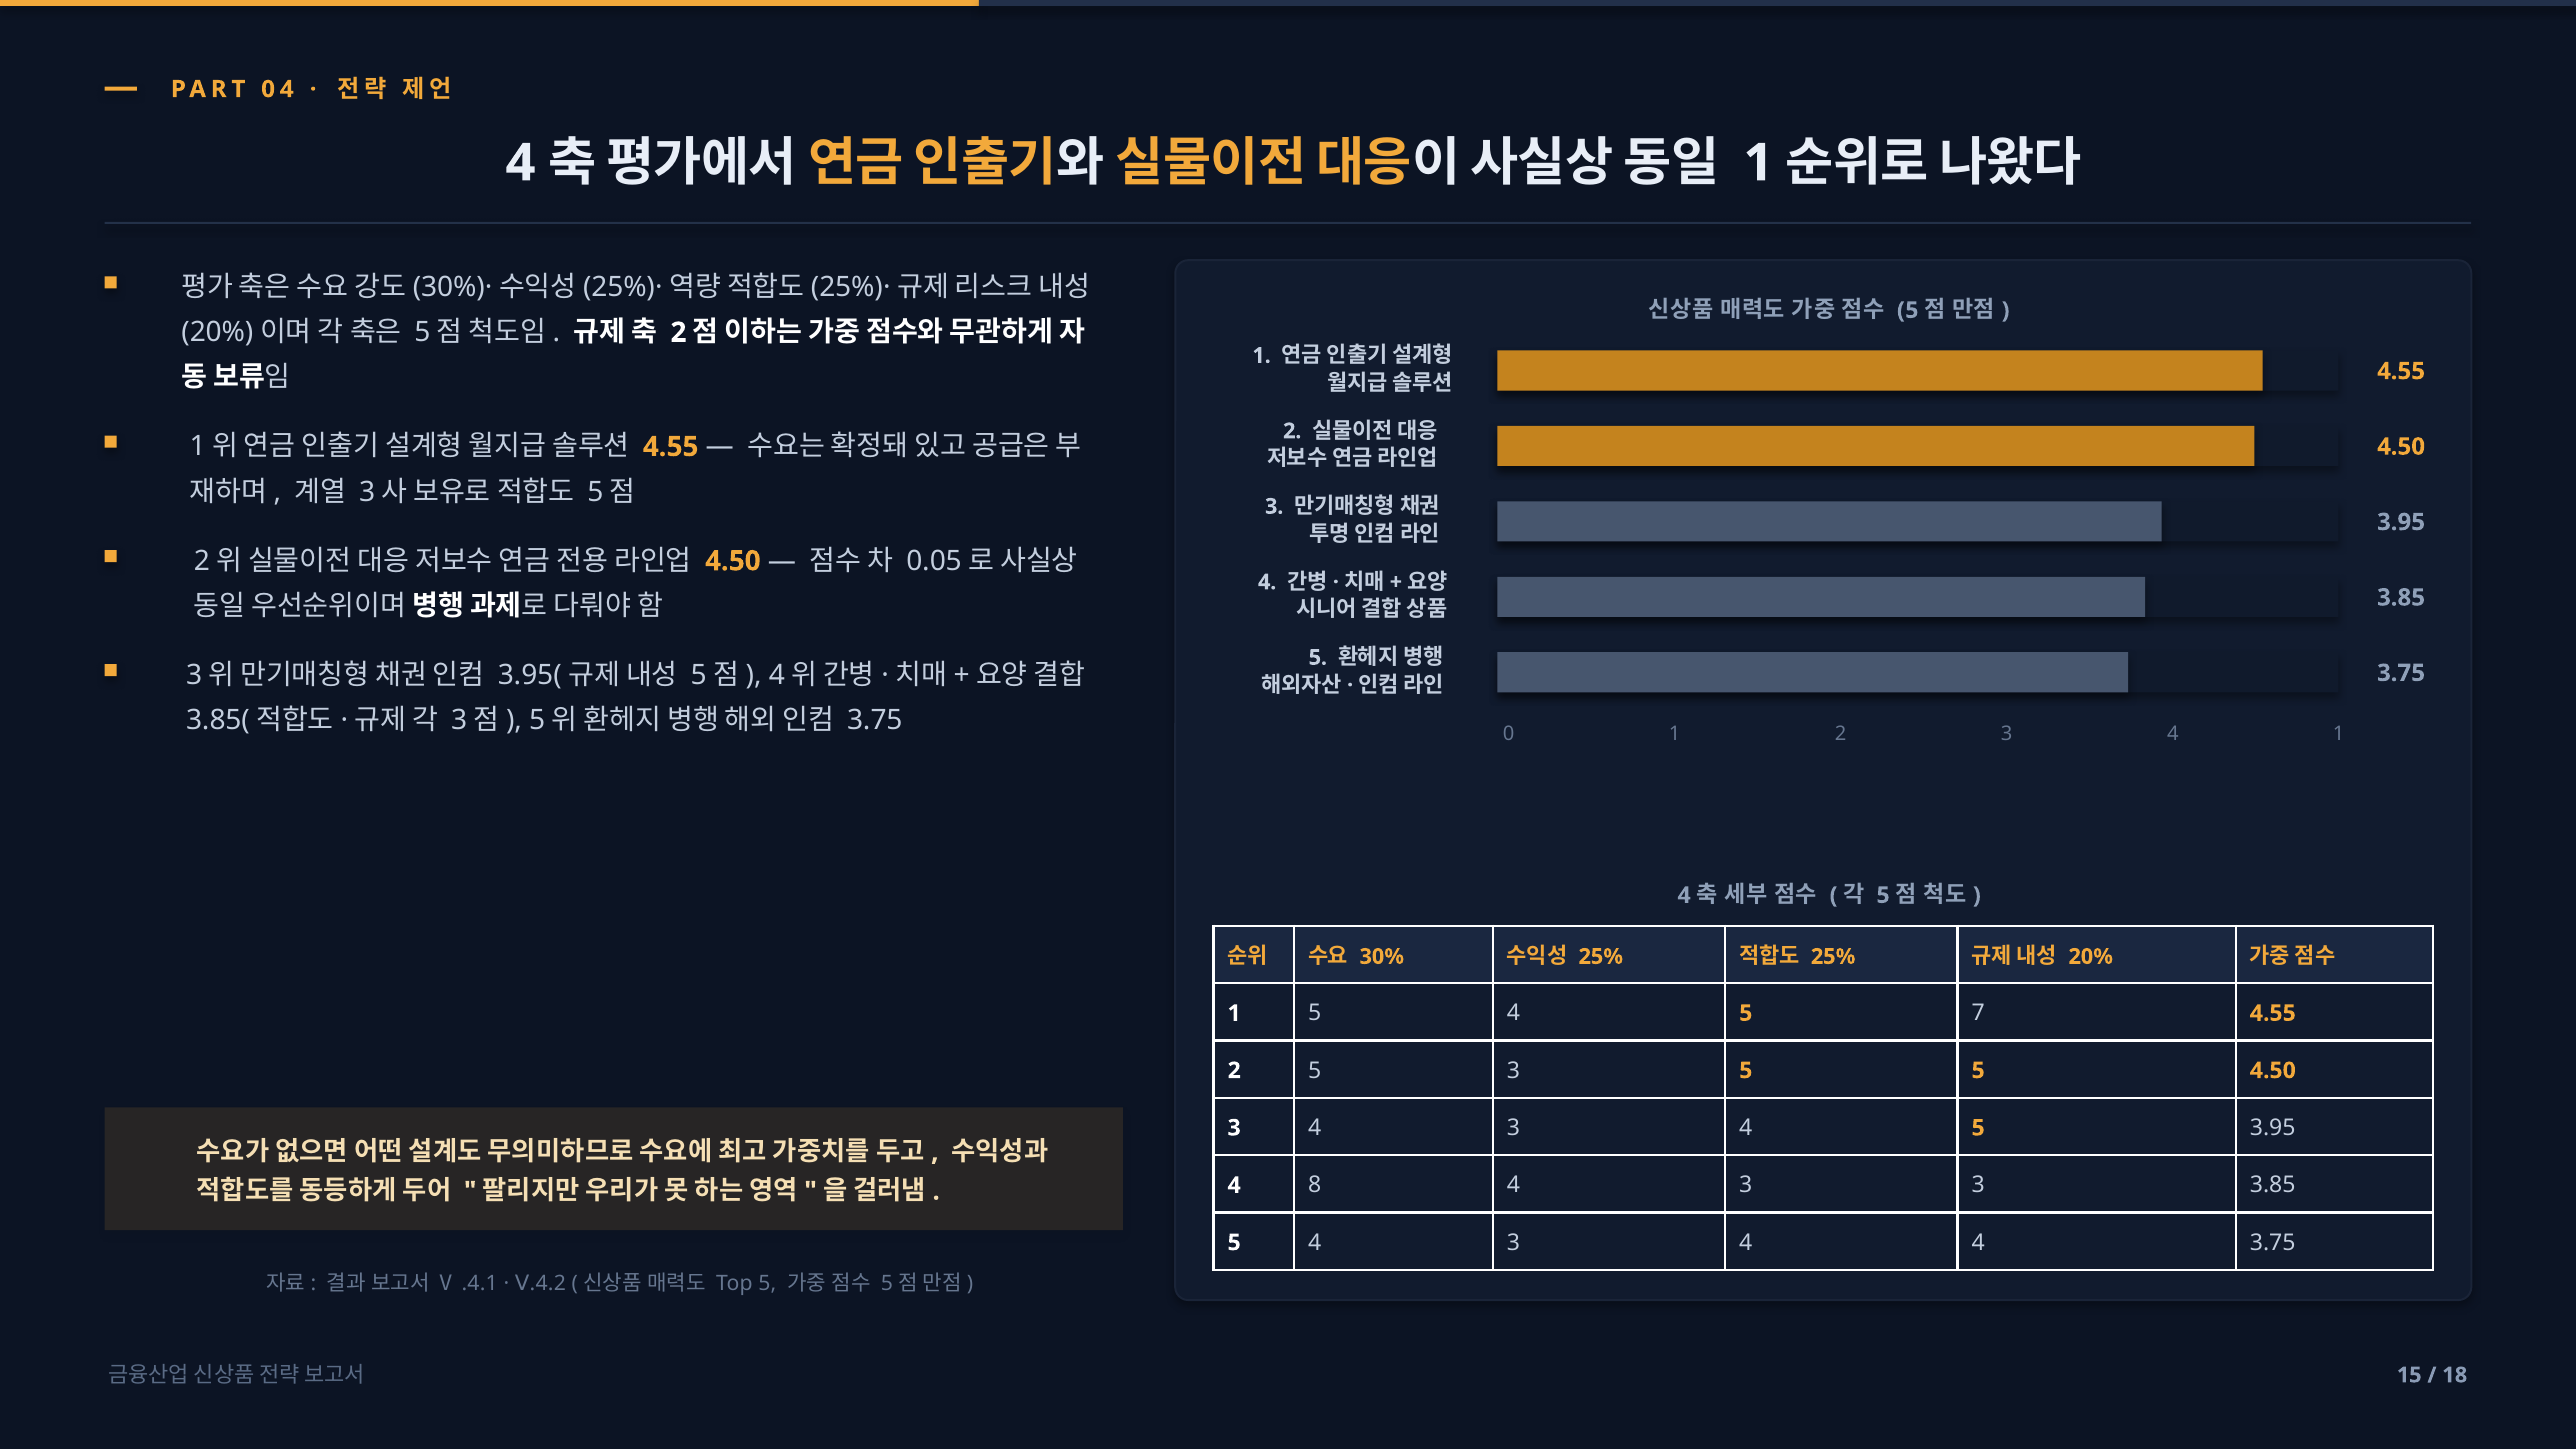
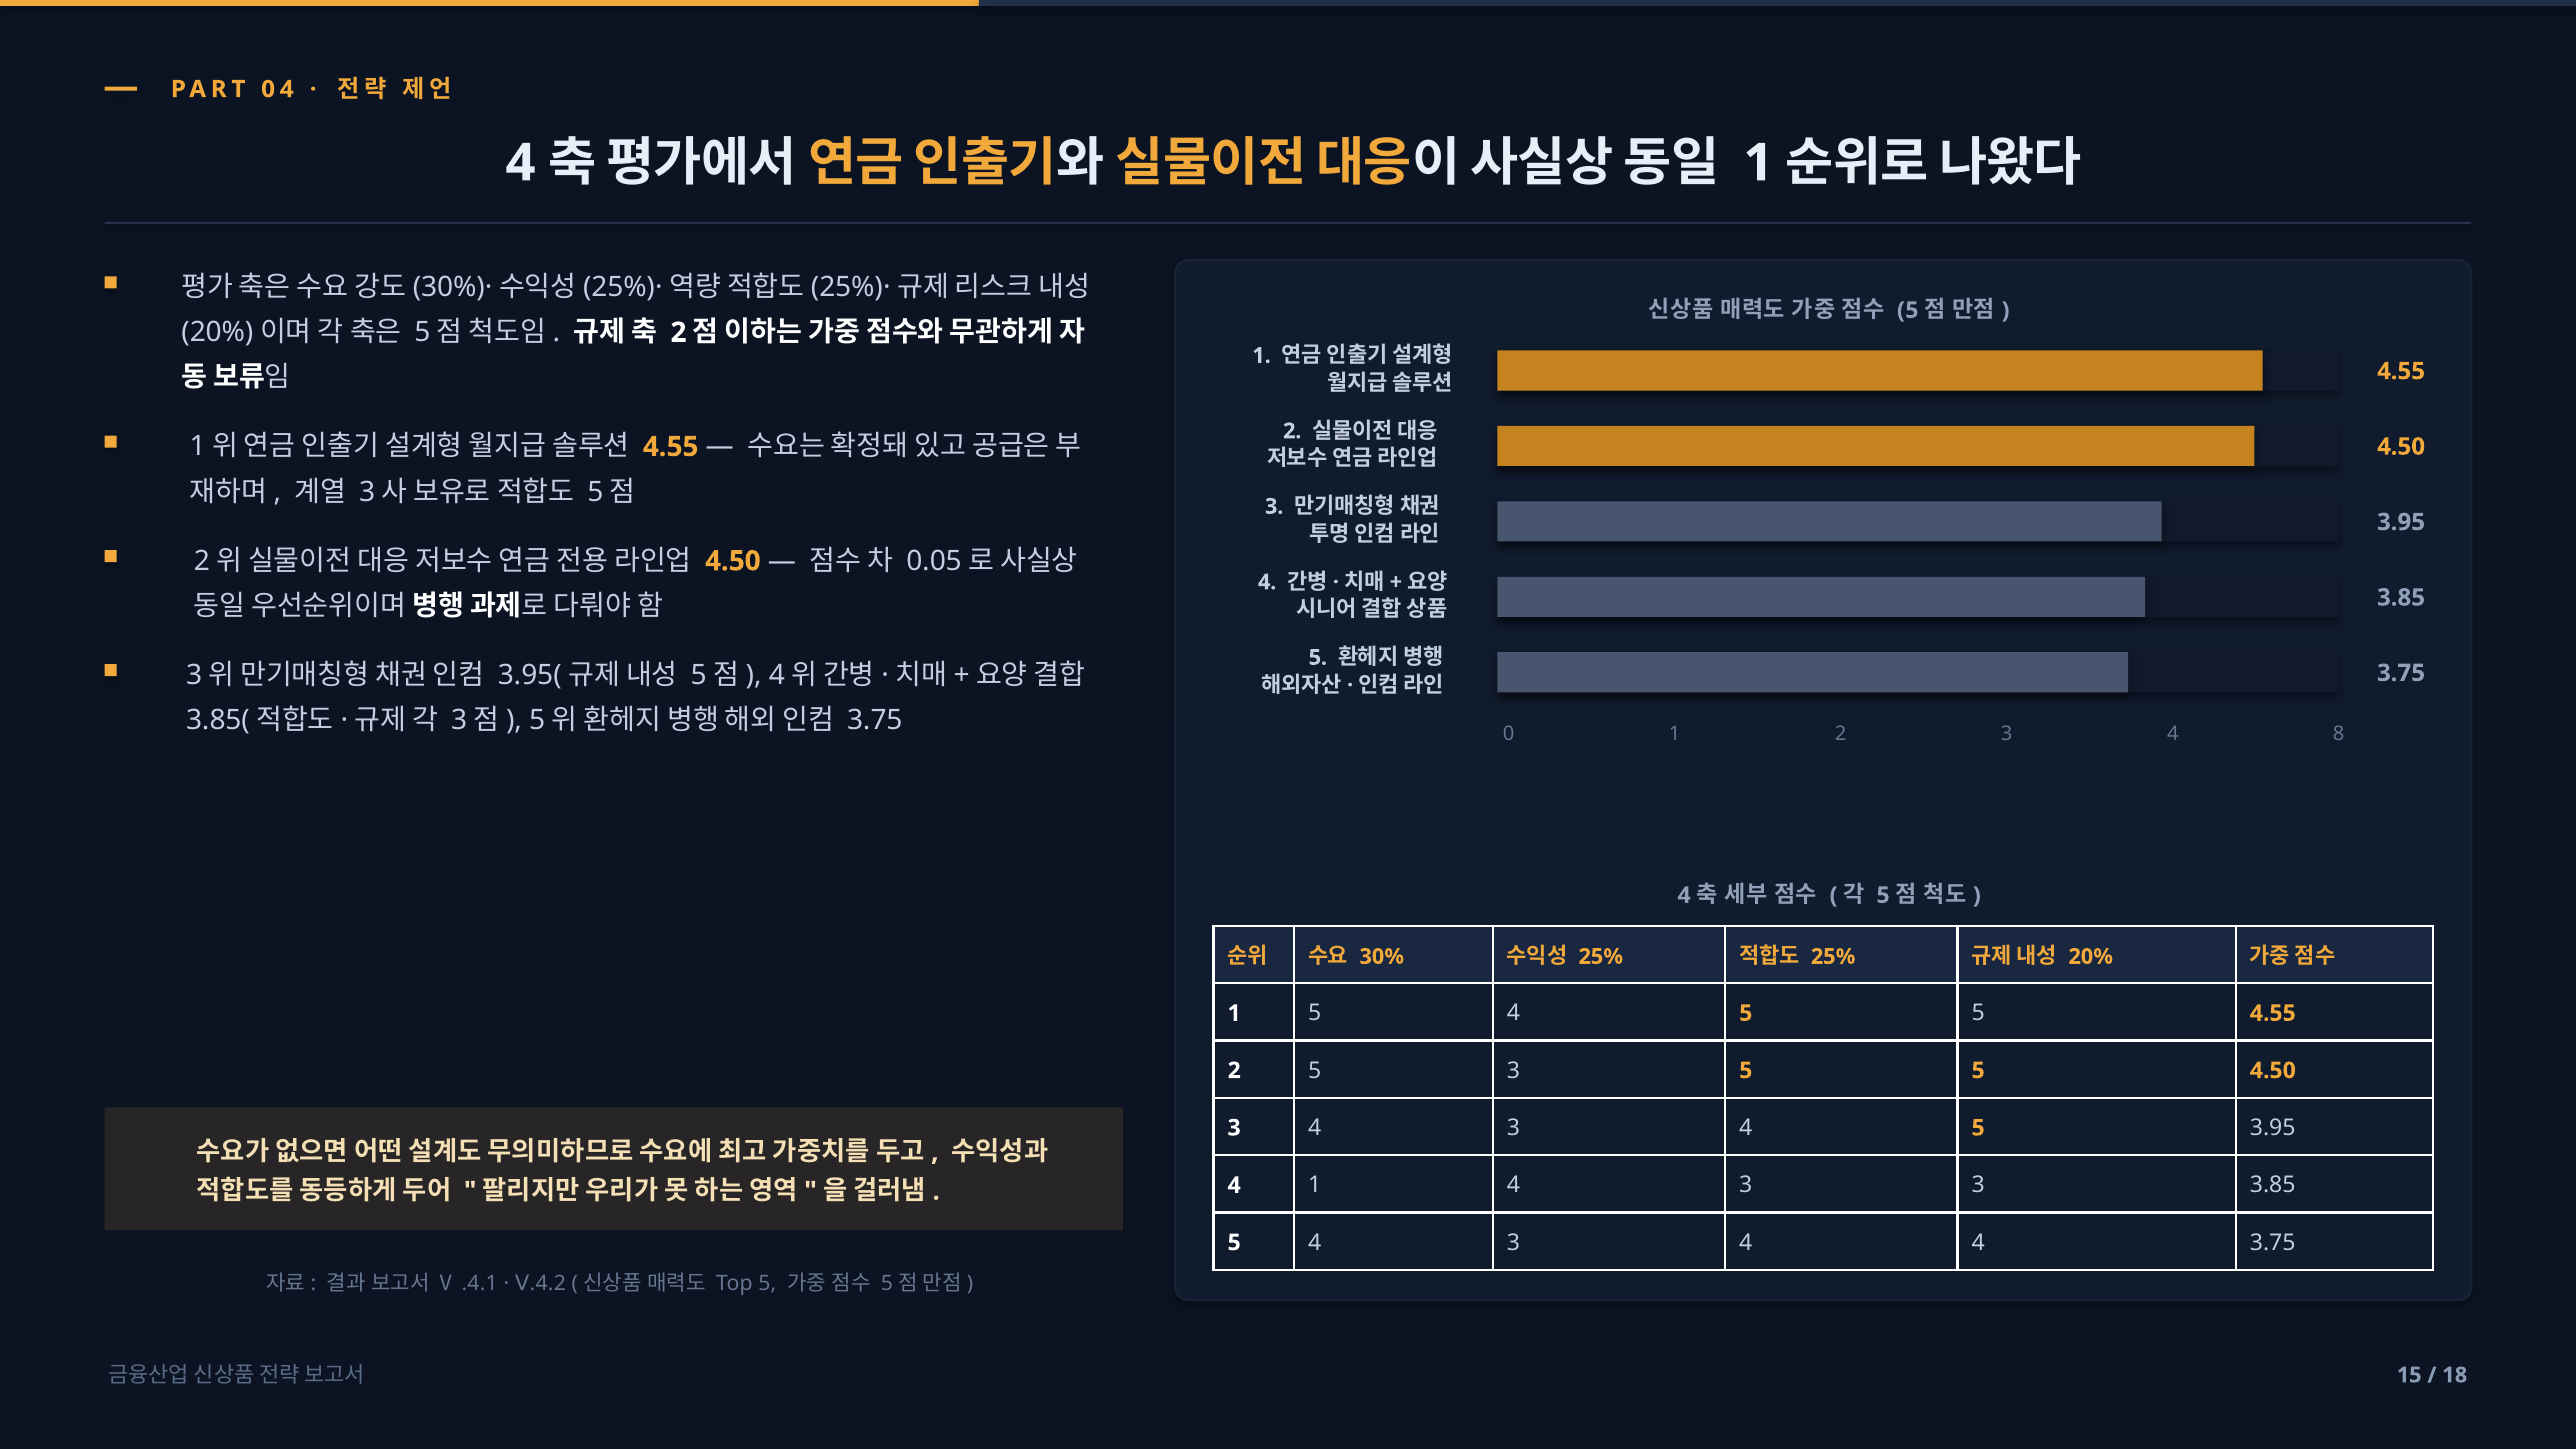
4 1: 1 -> 8
4 5 7: 7 -> 5
4 8: 8 -> 1
